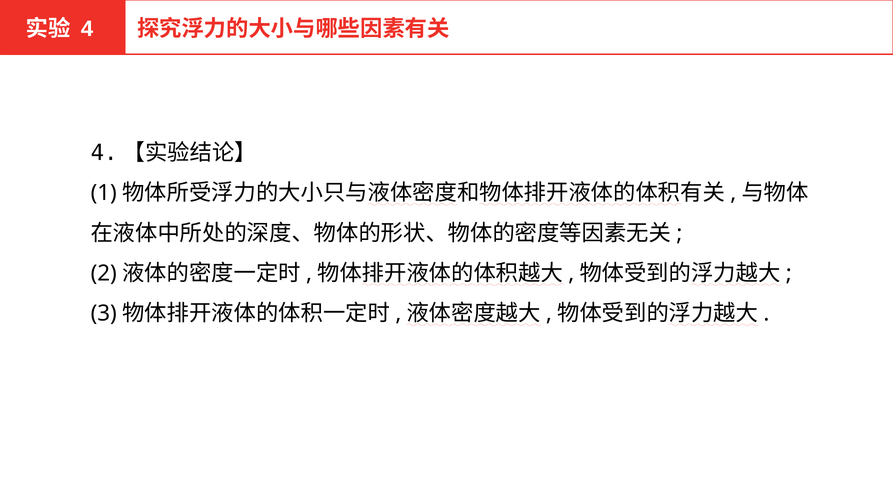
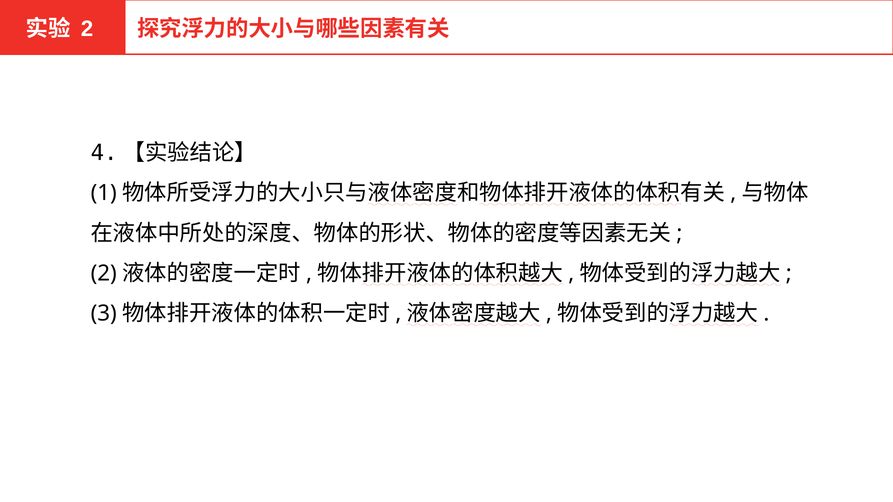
4 at (87, 29): 4 -> 2
